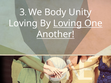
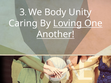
Loving at (23, 23): Loving -> Caring
